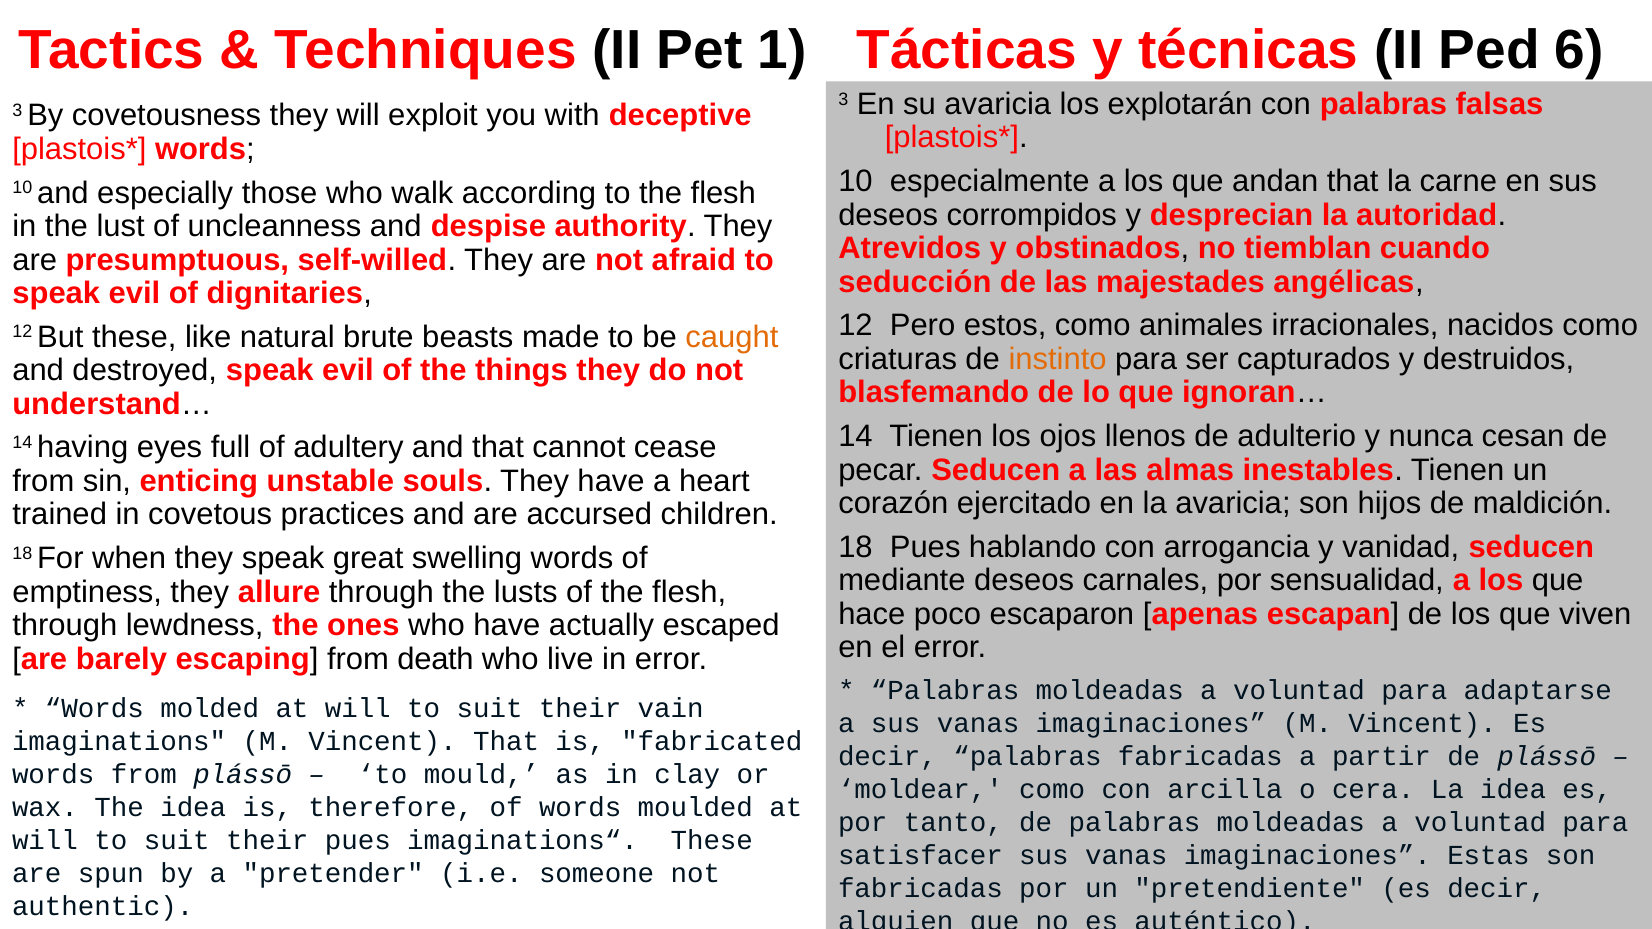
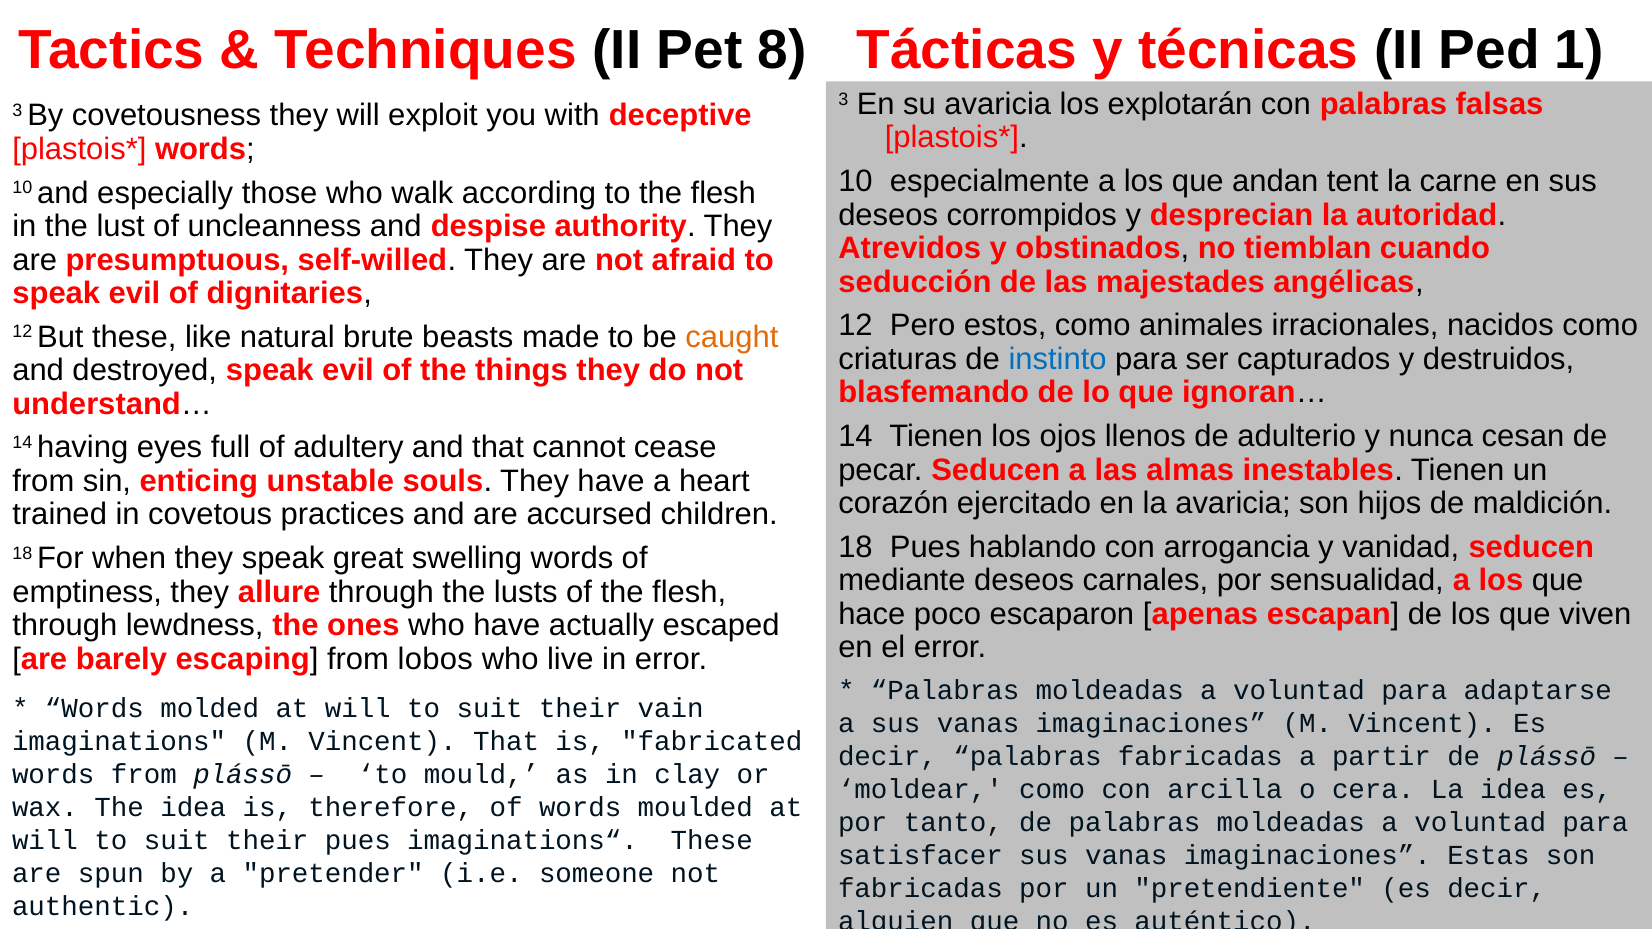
1: 1 -> 8
6: 6 -> 1
andan that: that -> tent
instinto colour: orange -> blue
death: death -> lobos
